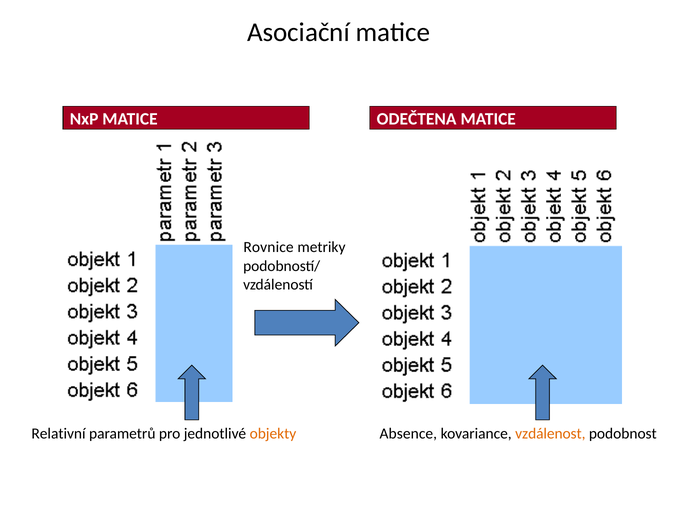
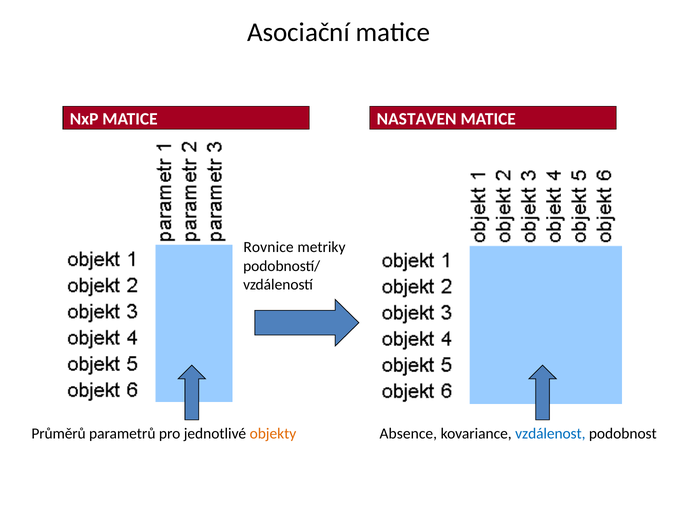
ODEČTENA: ODEČTENA -> NASTAVEN
Relativní: Relativní -> Průměrů
vzdálenost colour: orange -> blue
